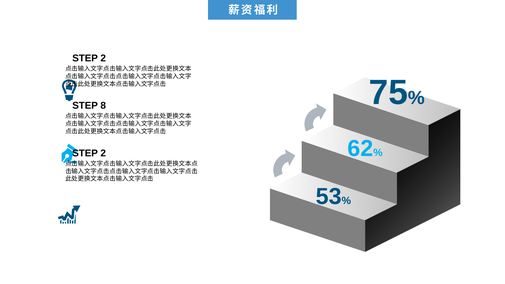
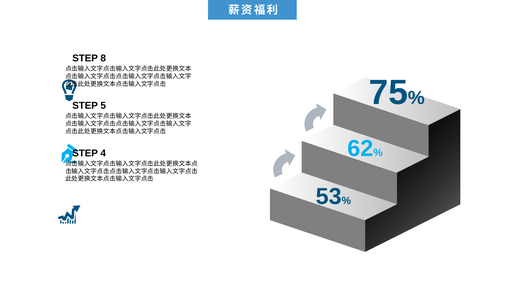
2 at (103, 58): 2 -> 8
8: 8 -> 5
2 at (103, 153): 2 -> 4
